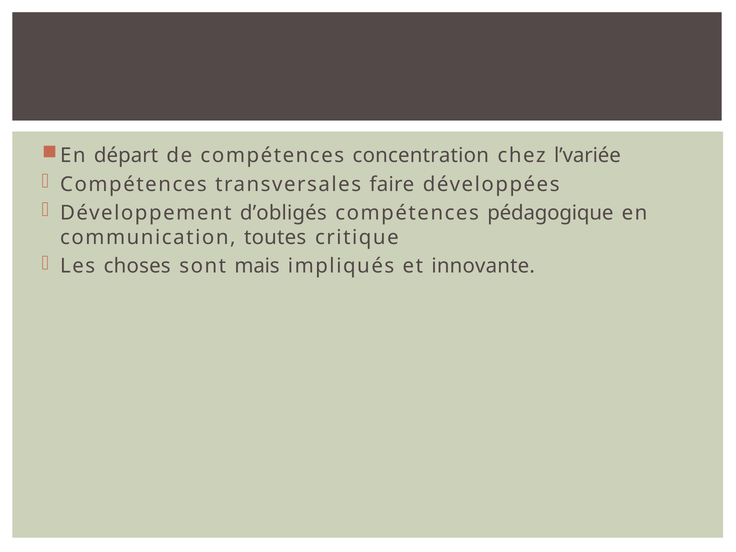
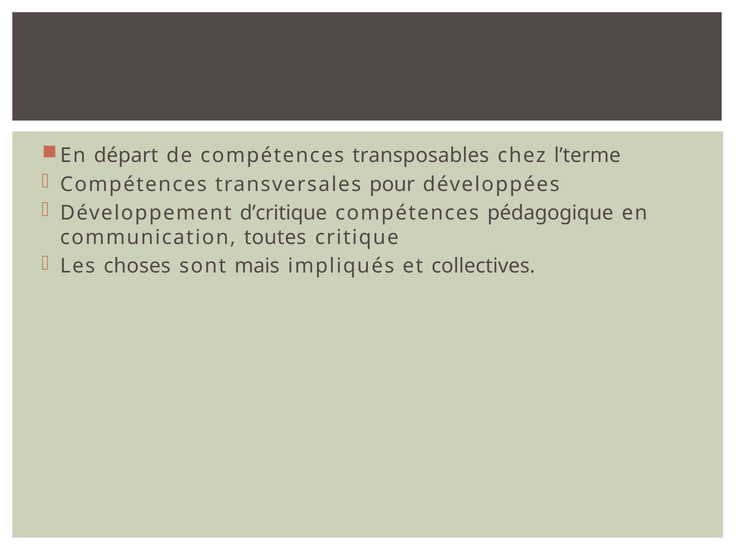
concentration: concentration -> transposables
l’variée: l’variée -> l’terme
faire: faire -> pour
d’obligés: d’obligés -> d’critique
innovante: innovante -> collectives
